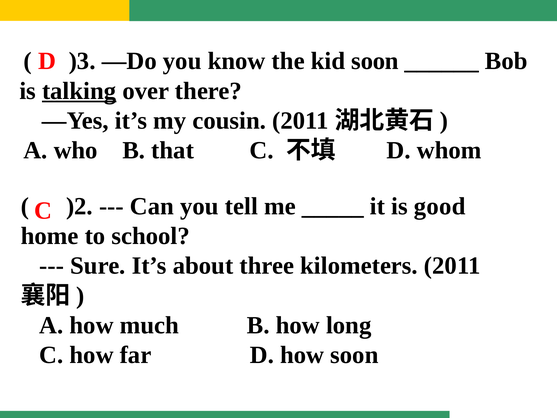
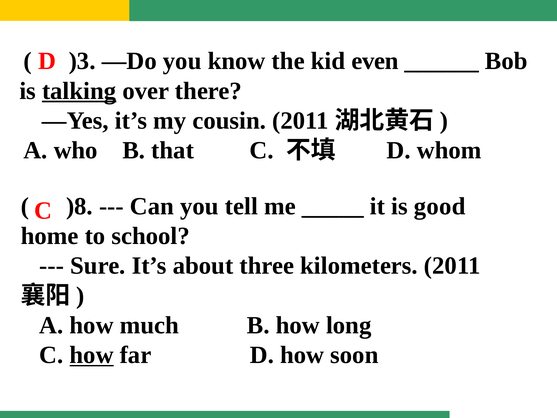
kid soon: soon -> even
)2: )2 -> )8
how at (92, 355) underline: none -> present
